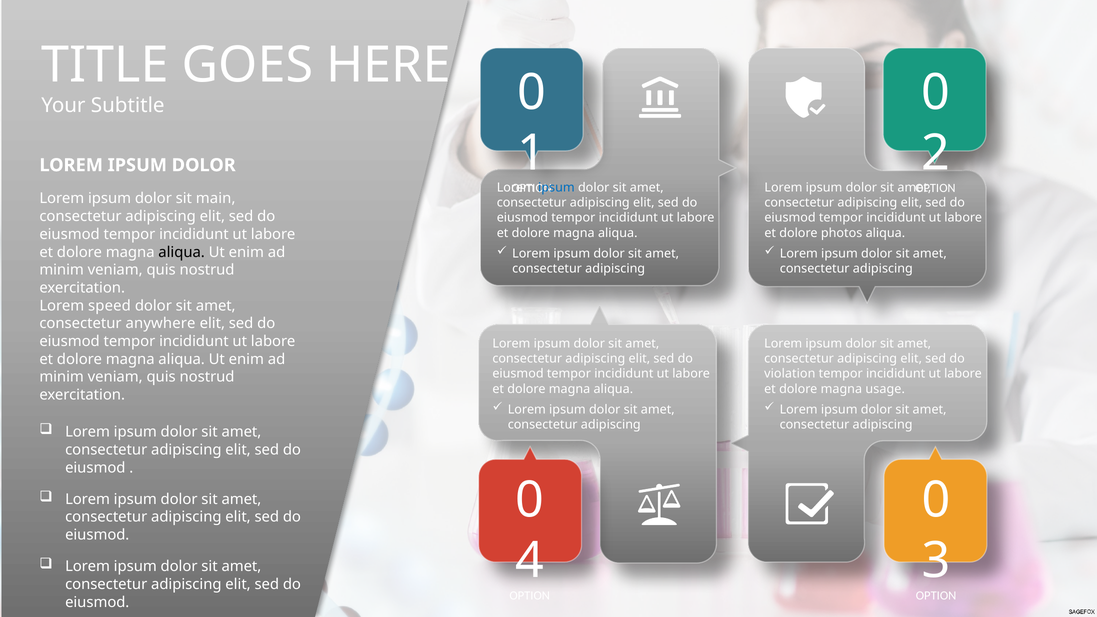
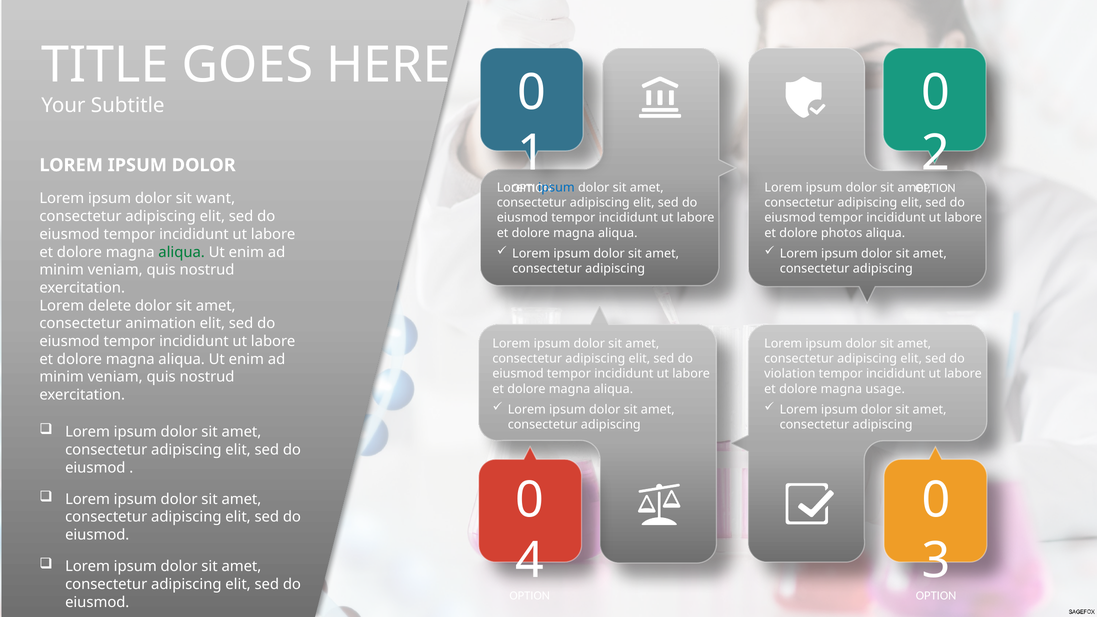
main: main -> want
aliqua at (182, 252) colour: black -> green
speed: speed -> delete
anywhere: anywhere -> animation
